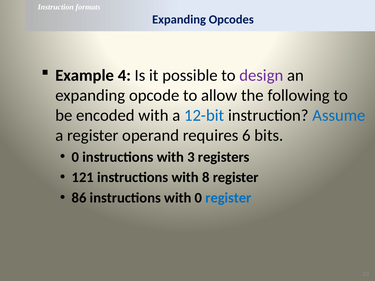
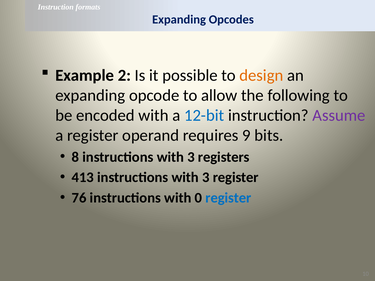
4: 4 -> 2
design colour: purple -> orange
Assume colour: blue -> purple
6: 6 -> 9
0 at (75, 157): 0 -> 8
121: 121 -> 413
8 at (206, 178): 8 -> 3
86: 86 -> 76
